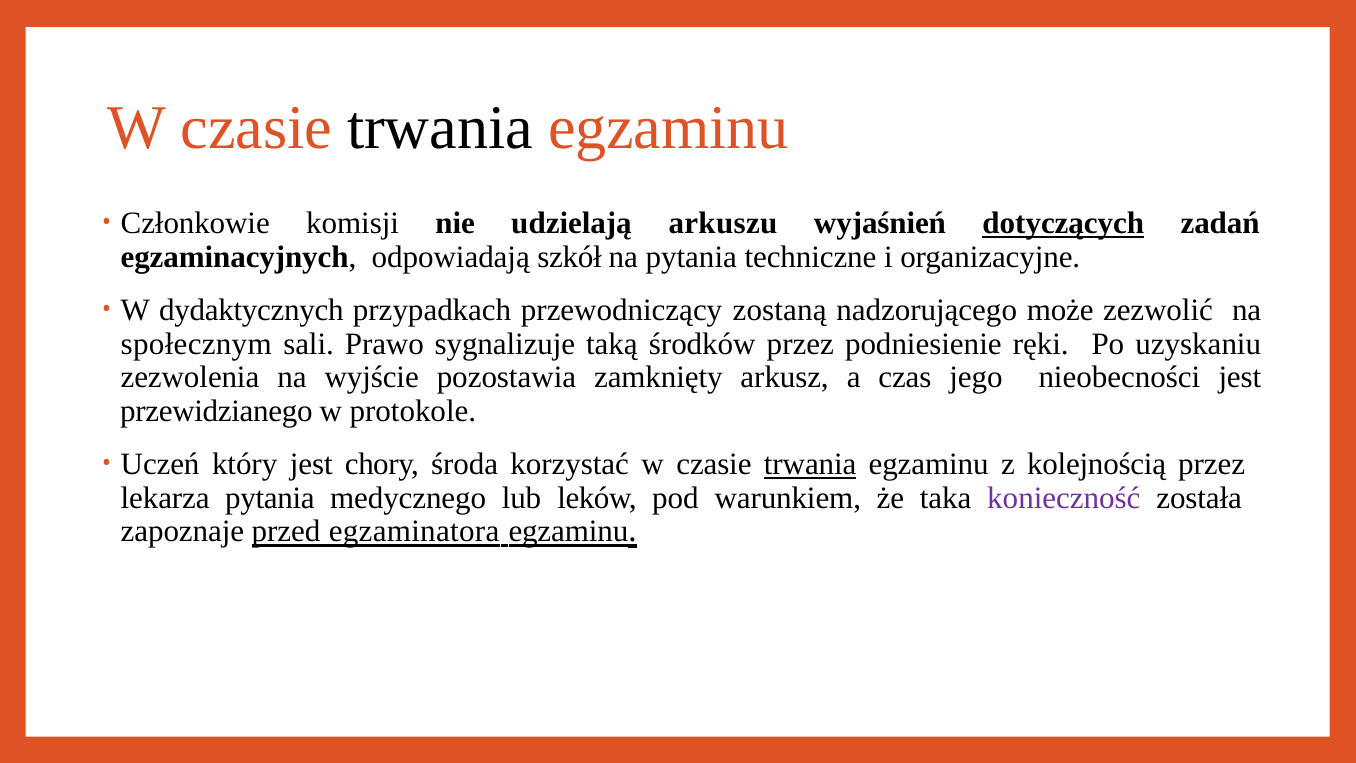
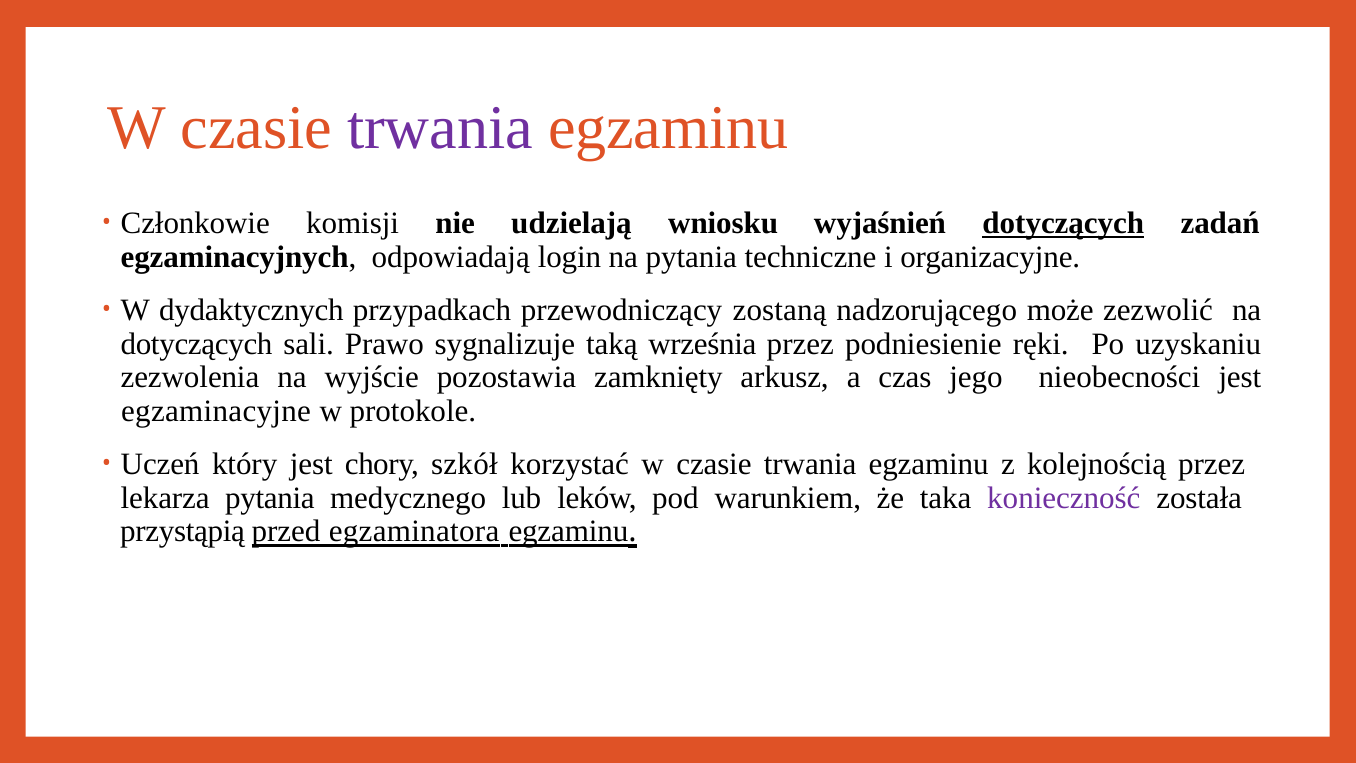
trwania at (440, 128) colour: black -> purple
arkuszu: arkuszu -> wniosku
szkół: szkół -> login
społecznym at (196, 344): społecznym -> dotyczących
środków: środków -> września
przewidzianego: przewidzianego -> egzaminacyjne
środa: środa -> szkół
trwania at (810, 464) underline: present -> none
zapoznaje: zapoznaje -> przystąpią
